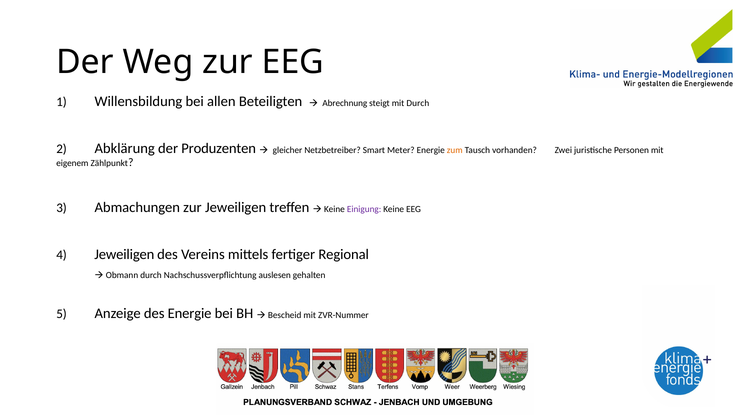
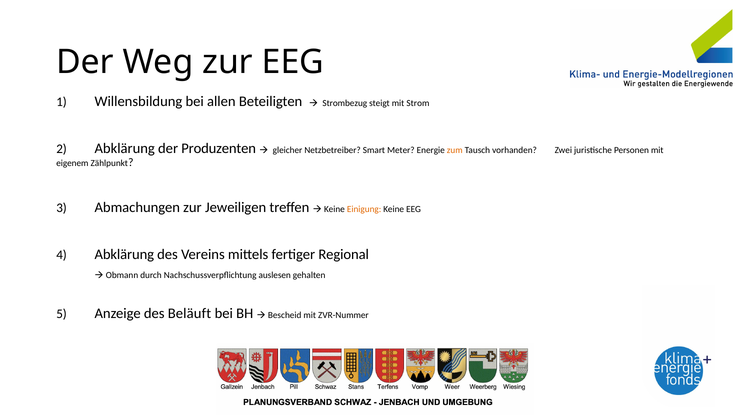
Abrechnung: Abrechnung -> Strombezug
mit Durch: Durch -> Strom
Einigung colour: purple -> orange
4 Jeweiligen: Jeweiligen -> Abklärung
des Energie: Energie -> Beläuft
